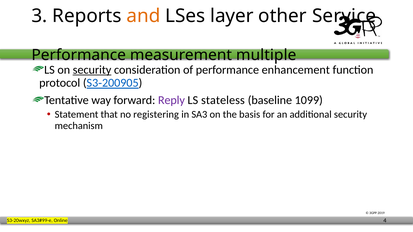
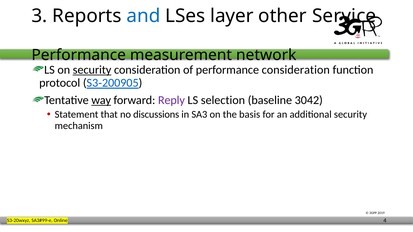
and colour: orange -> blue
multiple: multiple -> network
performance enhancement: enhancement -> consideration
way underline: none -> present
stateless: stateless -> selection
1099: 1099 -> 3042
registering: registering -> discussions
